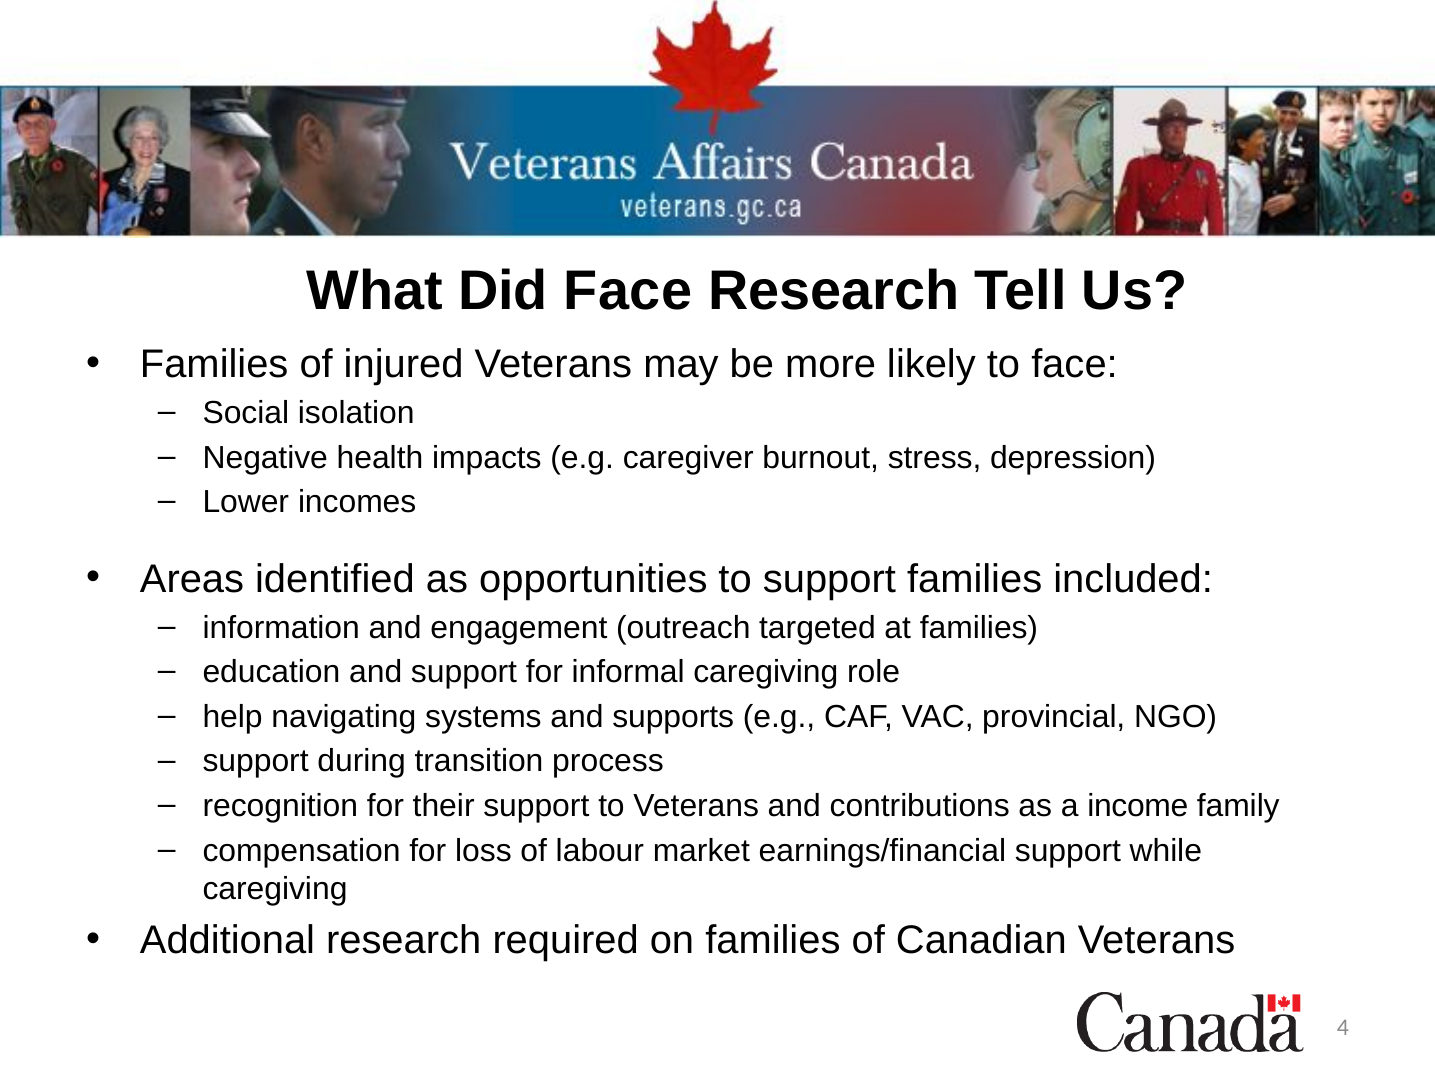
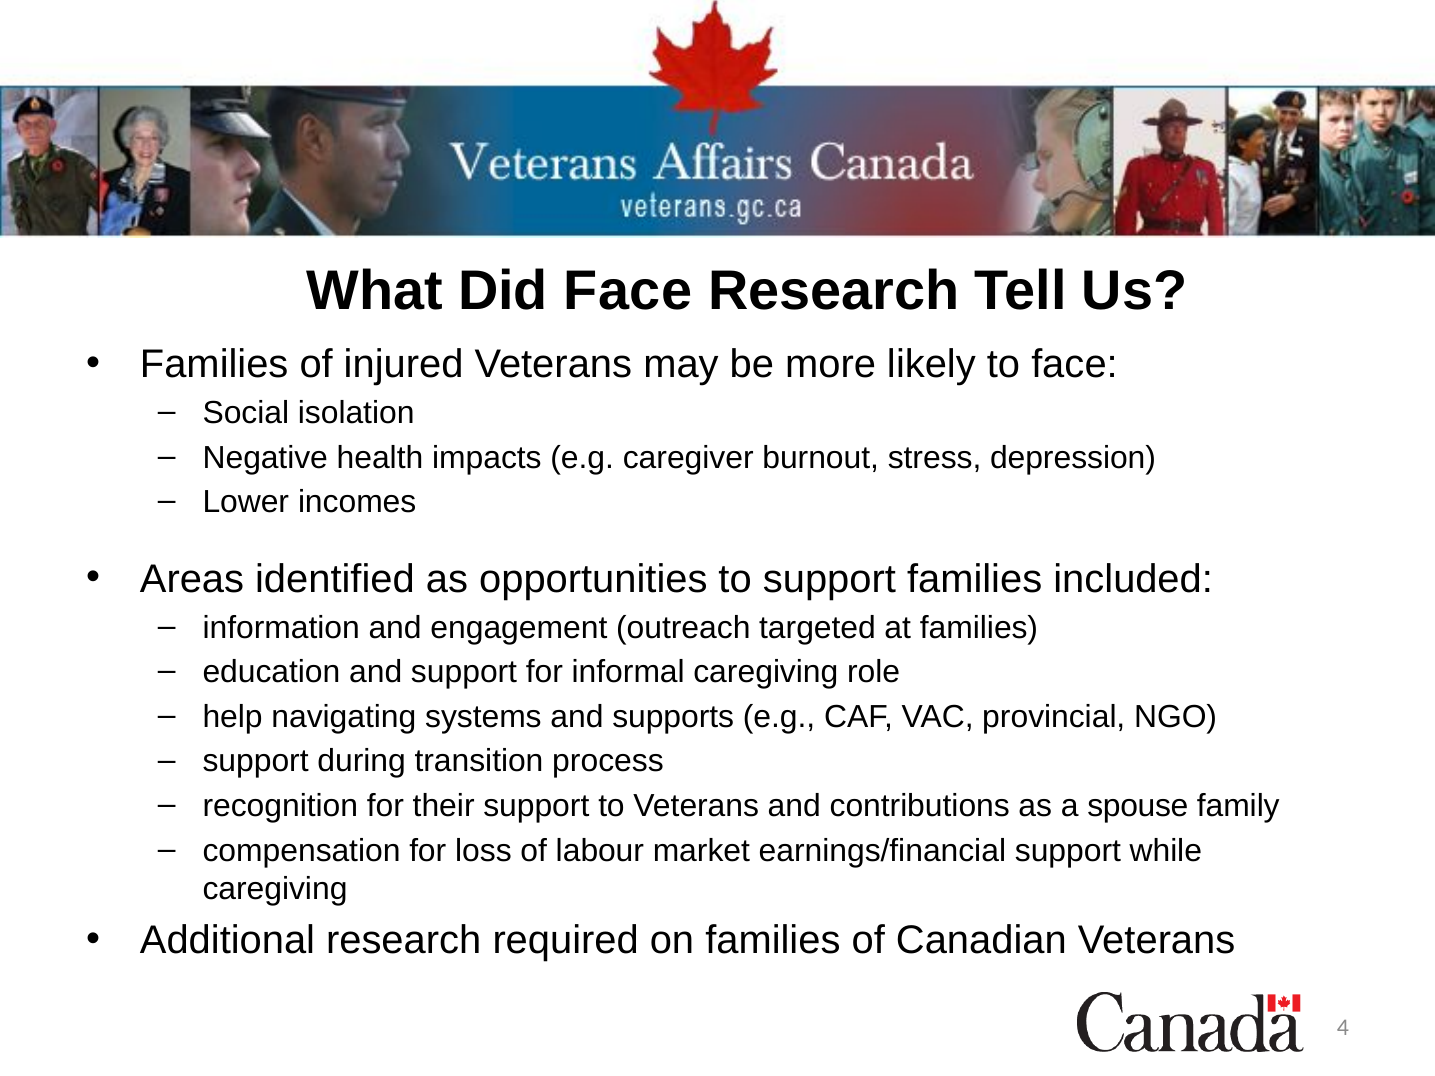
income: income -> spouse
